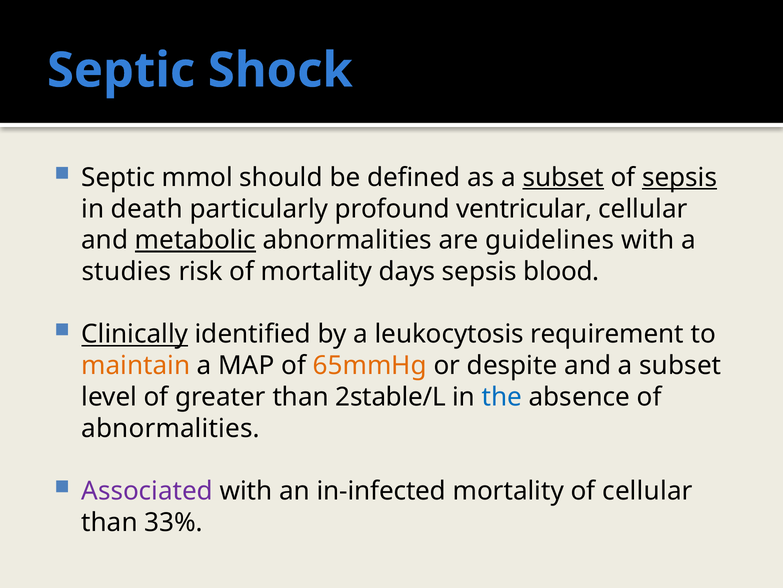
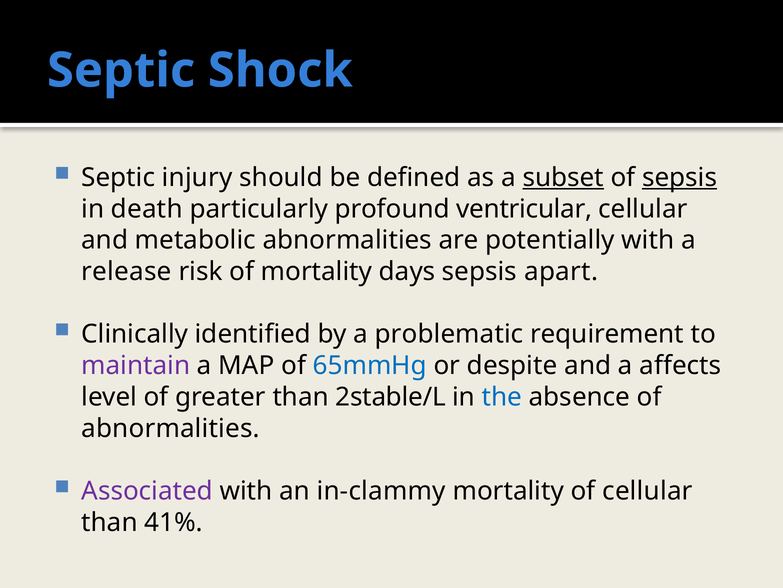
mmol: mmol -> injury
metabolic underline: present -> none
guidelines: guidelines -> potentially
studies: studies -> release
blood: blood -> apart
Clinically underline: present -> none
leukocytosis: leukocytosis -> problematic
maintain colour: orange -> purple
65mmHg colour: orange -> blue
and a subset: subset -> affects
in-infected: in-infected -> in-clammy
33%: 33% -> 41%
